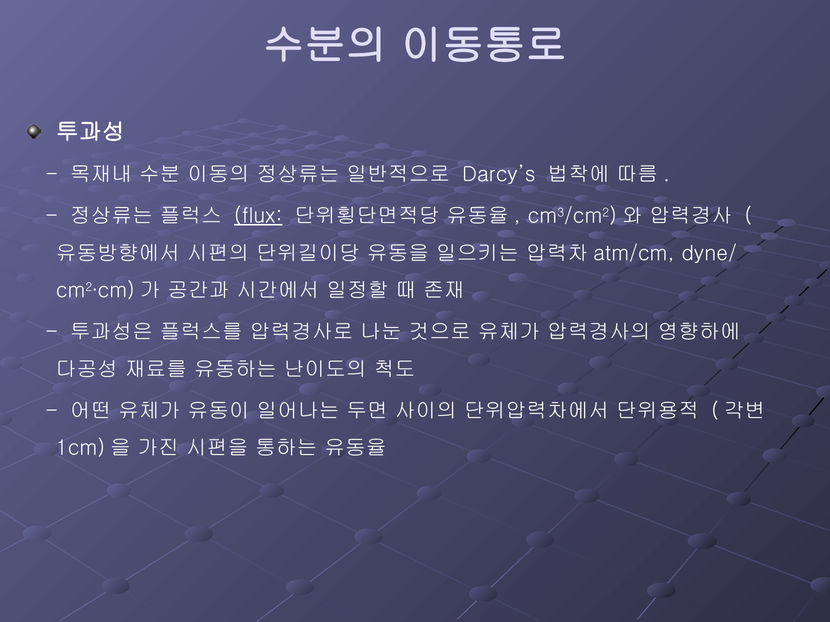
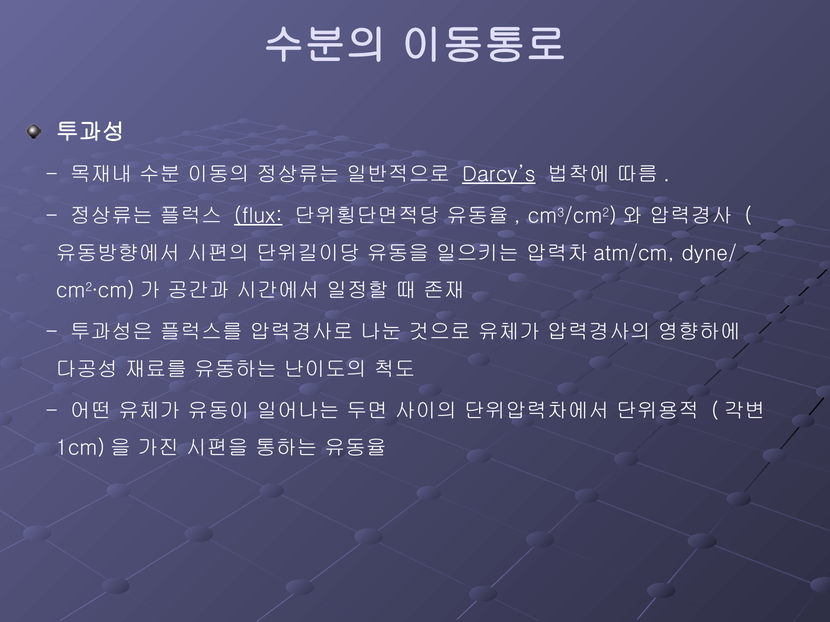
Darcy’s underline: none -> present
